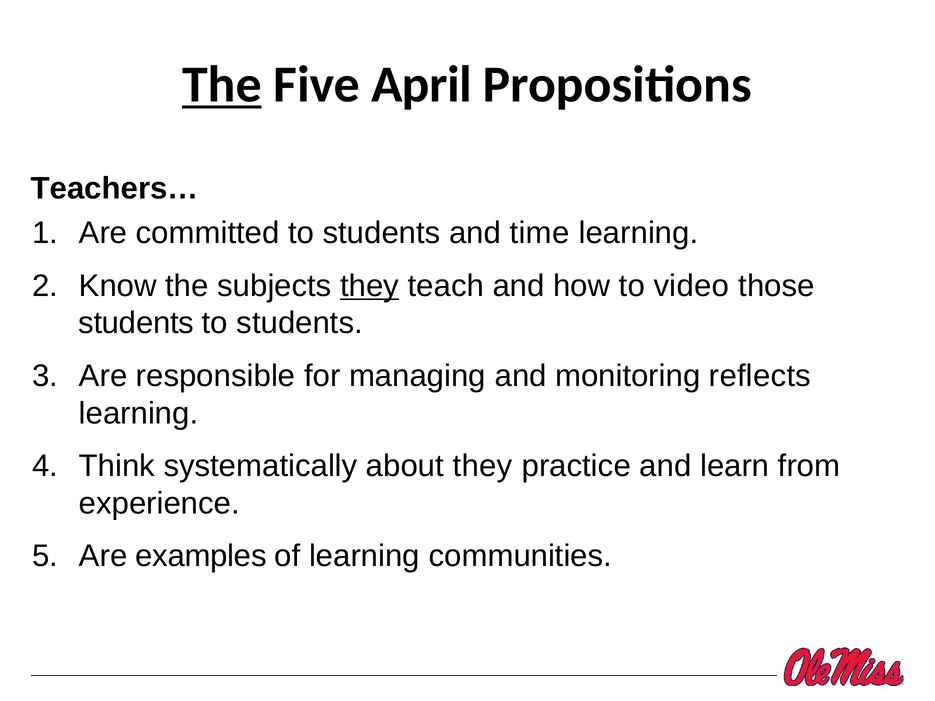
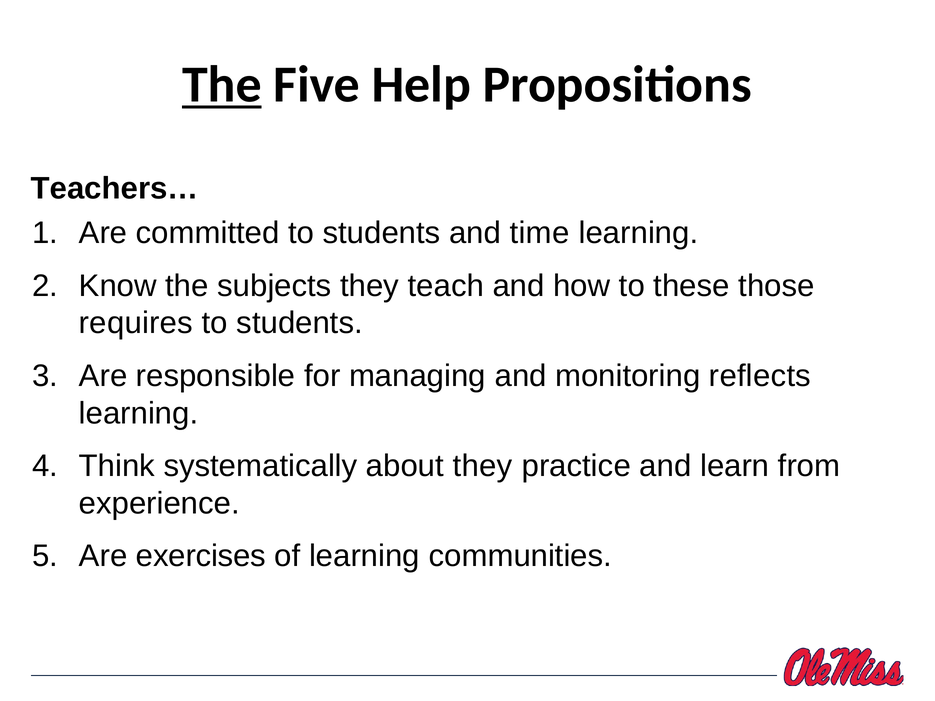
April: April -> Help
they at (370, 286) underline: present -> none
video: video -> these
students at (136, 323): students -> requires
examples: examples -> exercises
